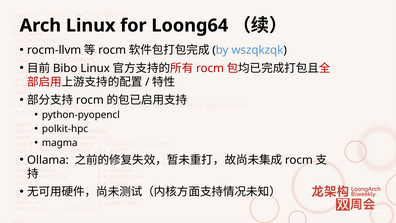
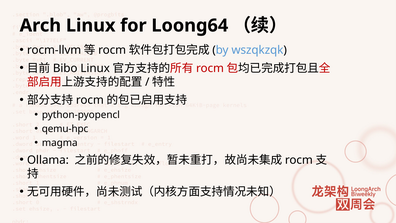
polkit-hpc: polkit-hpc -> qemu-hpc
